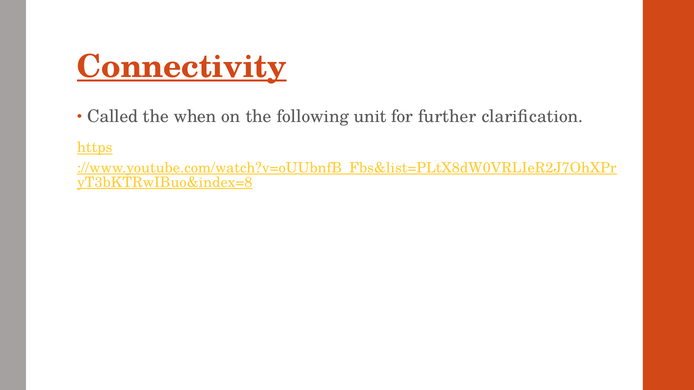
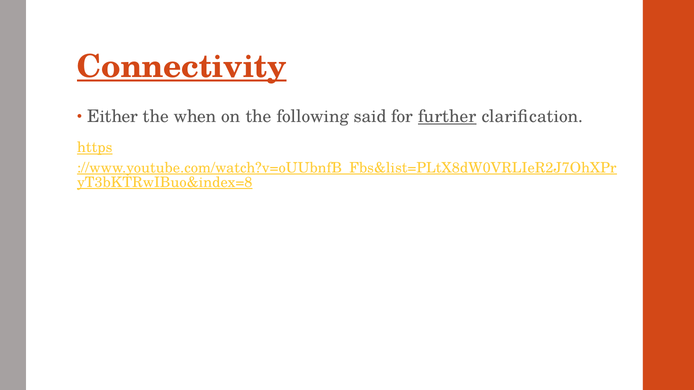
Called: Called -> Either
unit: unit -> said
further underline: none -> present
